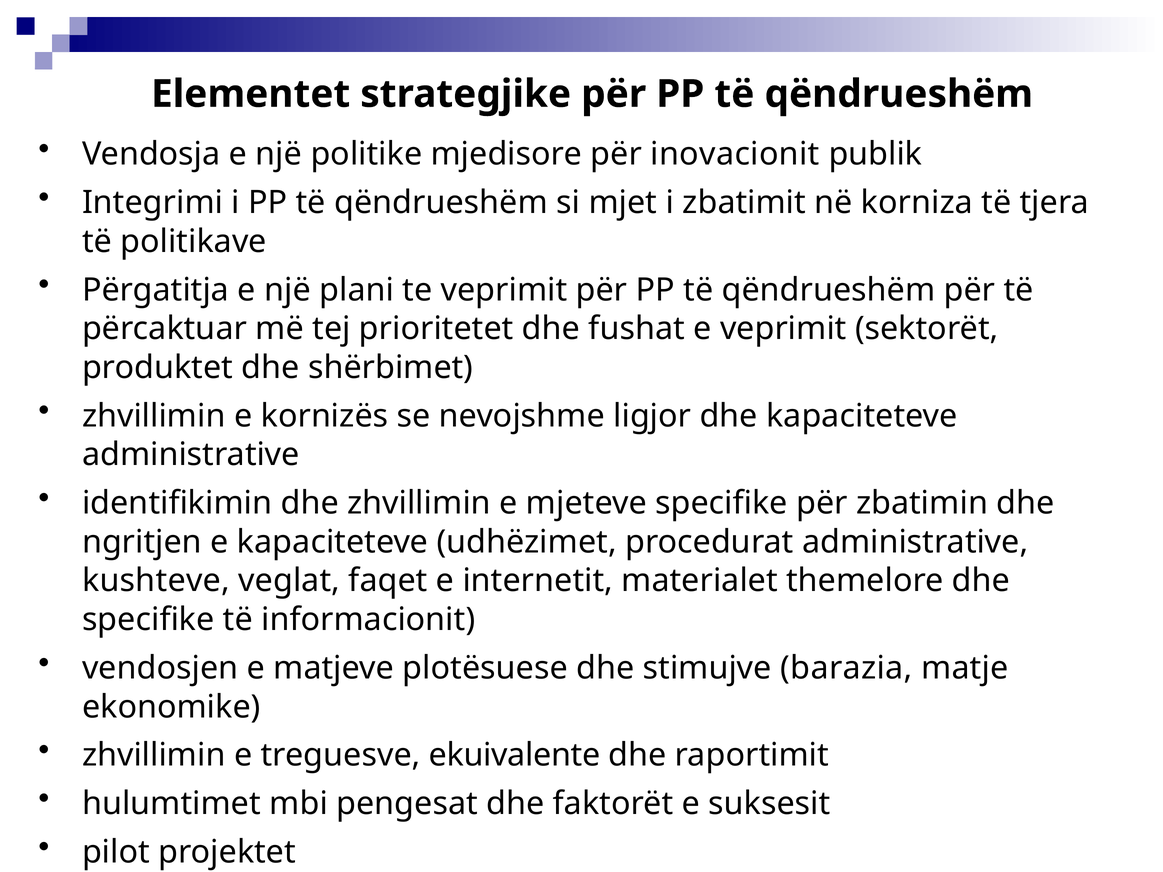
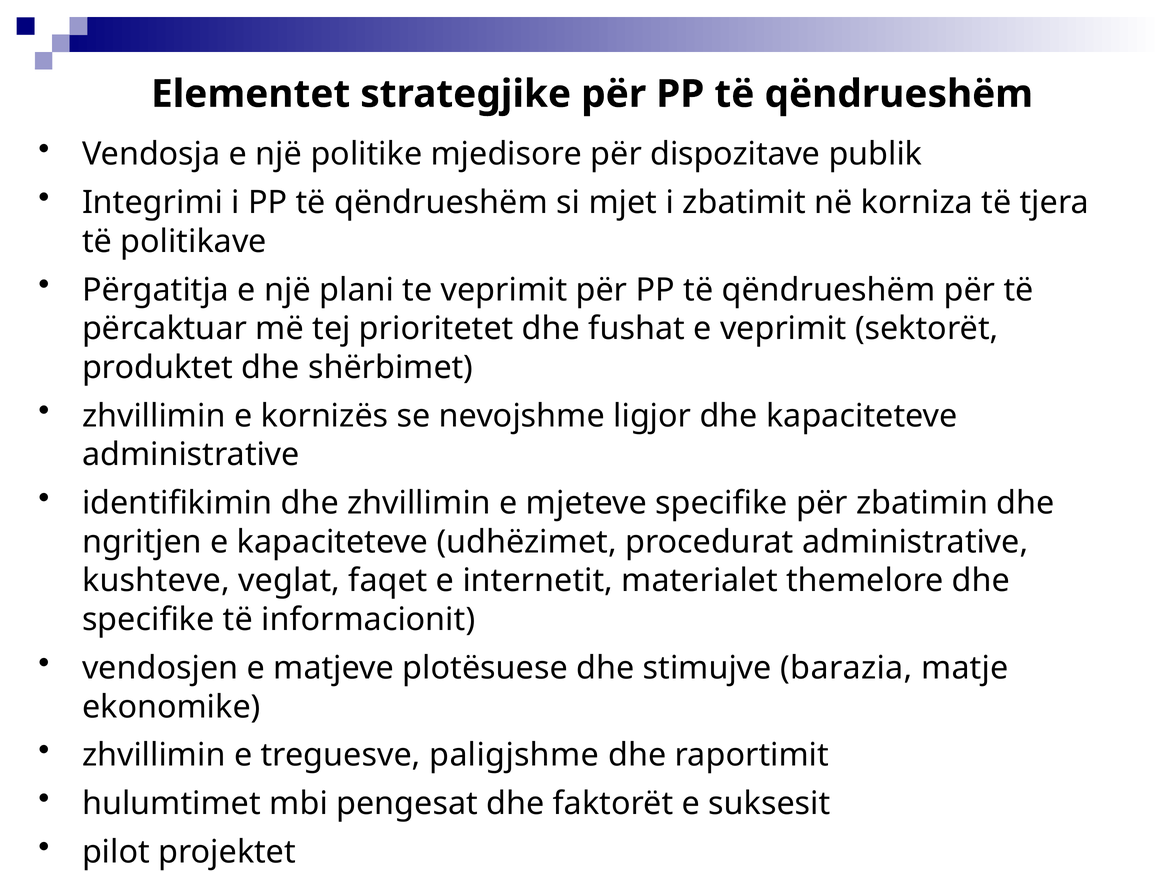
inovacionit: inovacionit -> dispozitave
ekuivalente: ekuivalente -> paligjshme
